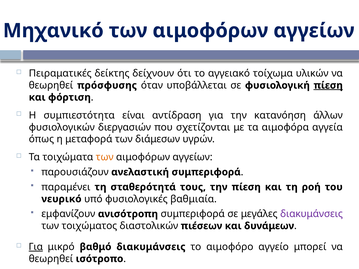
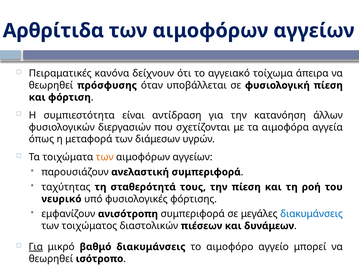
Μηχανικό: Μηχανικό -> Αρθρίτιδα
δείκτης: δείκτης -> κανόνα
υλικών: υλικών -> άπειρα
πίεση at (328, 85) underline: present -> none
παραμένει: παραμένει -> ταχύτητας
βαθμιαία: βαθμιαία -> φόρτισης
διακυμάνσεις at (312, 214) colour: purple -> blue
